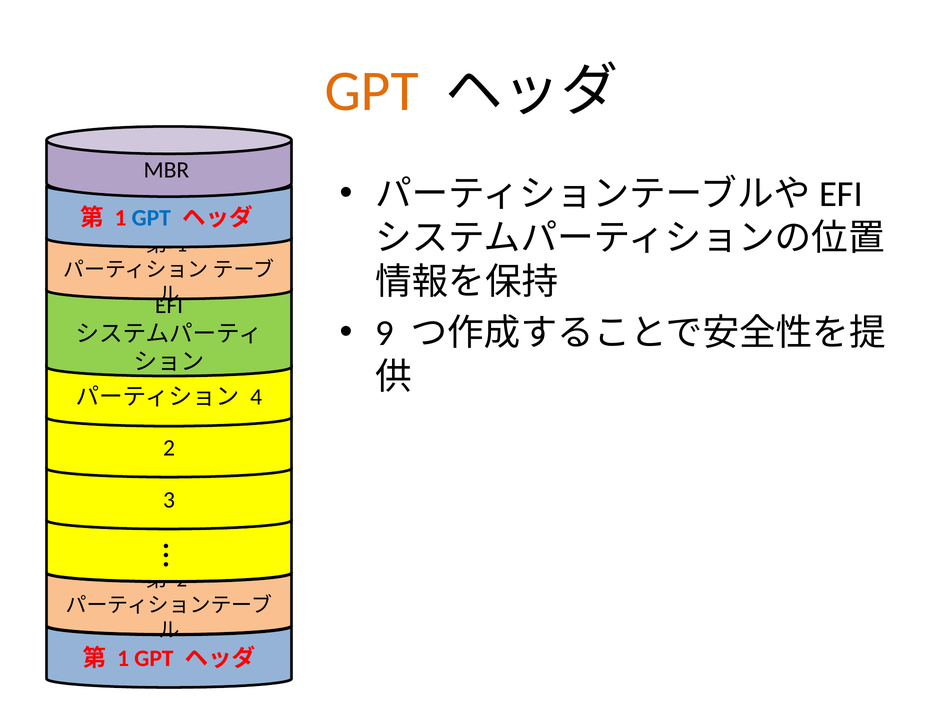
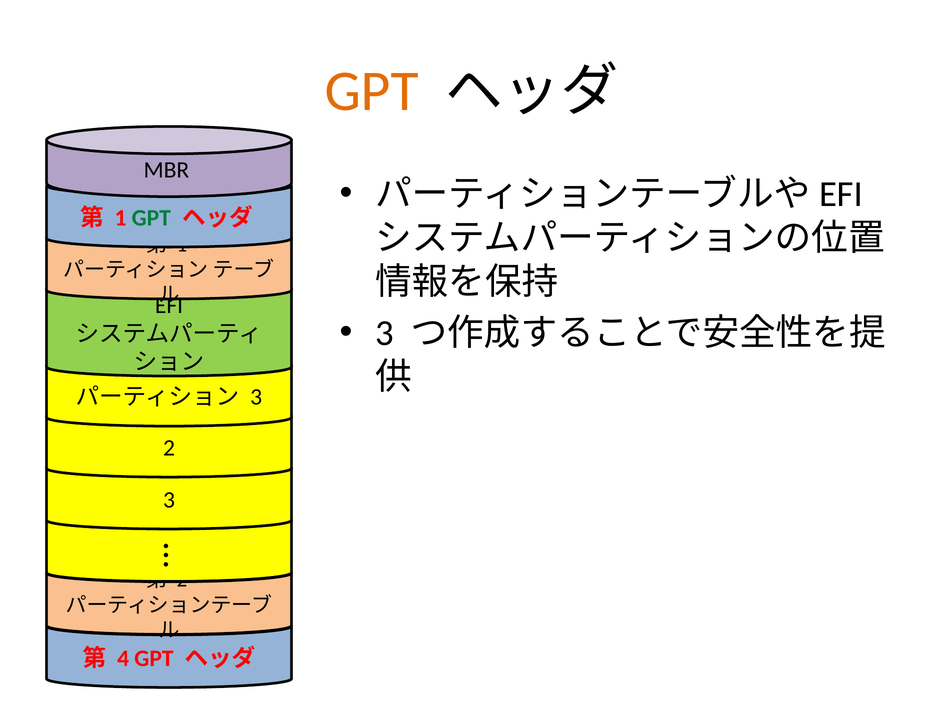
GPT at (151, 218) colour: blue -> green
9 at (385, 333): 9 -> 3
4 at (256, 397): 4 -> 3
1 at (123, 659): 1 -> 4
